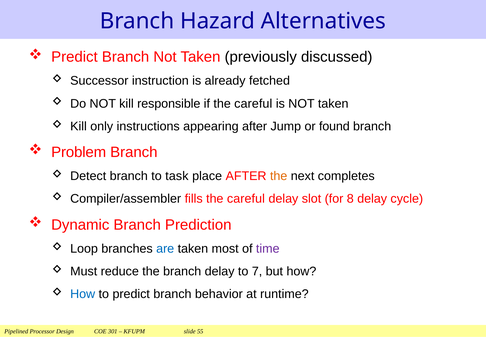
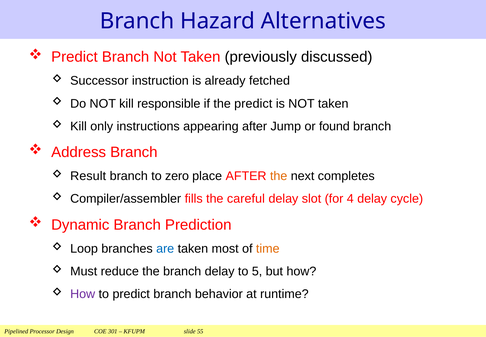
if the careful: careful -> predict
Problem: Problem -> Address
Detect: Detect -> Result
task: task -> zero
8: 8 -> 4
time colour: purple -> orange
7: 7 -> 5
How at (83, 294) colour: blue -> purple
